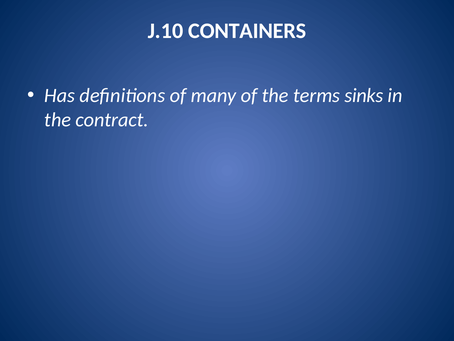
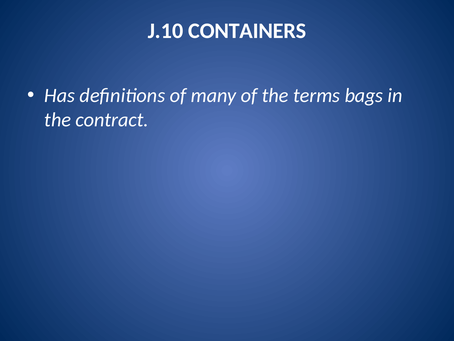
sinks: sinks -> bags
